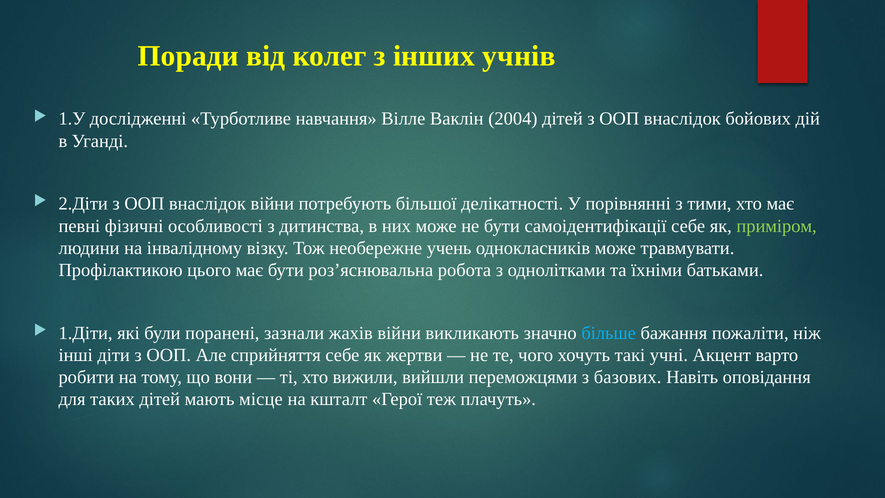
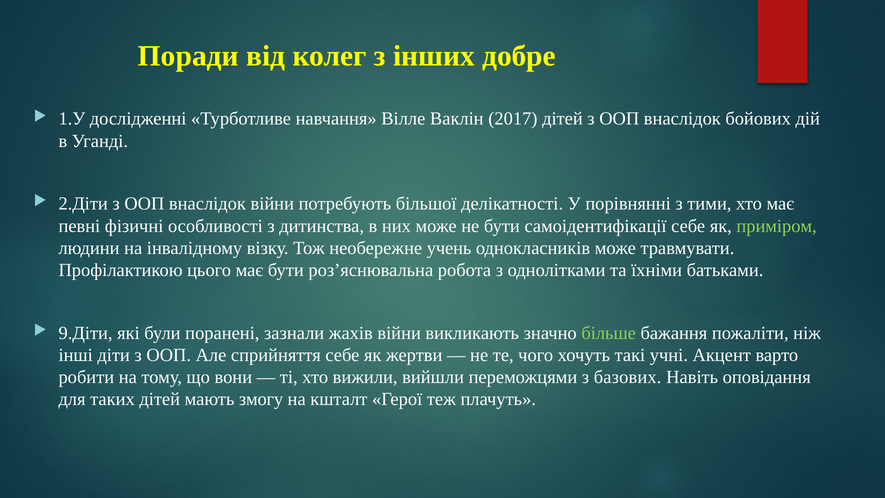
учнів: учнів -> добре
2004: 2004 -> 2017
1.Діти: 1.Діти -> 9.Діти
більше colour: light blue -> light green
місце: місце -> змогу
